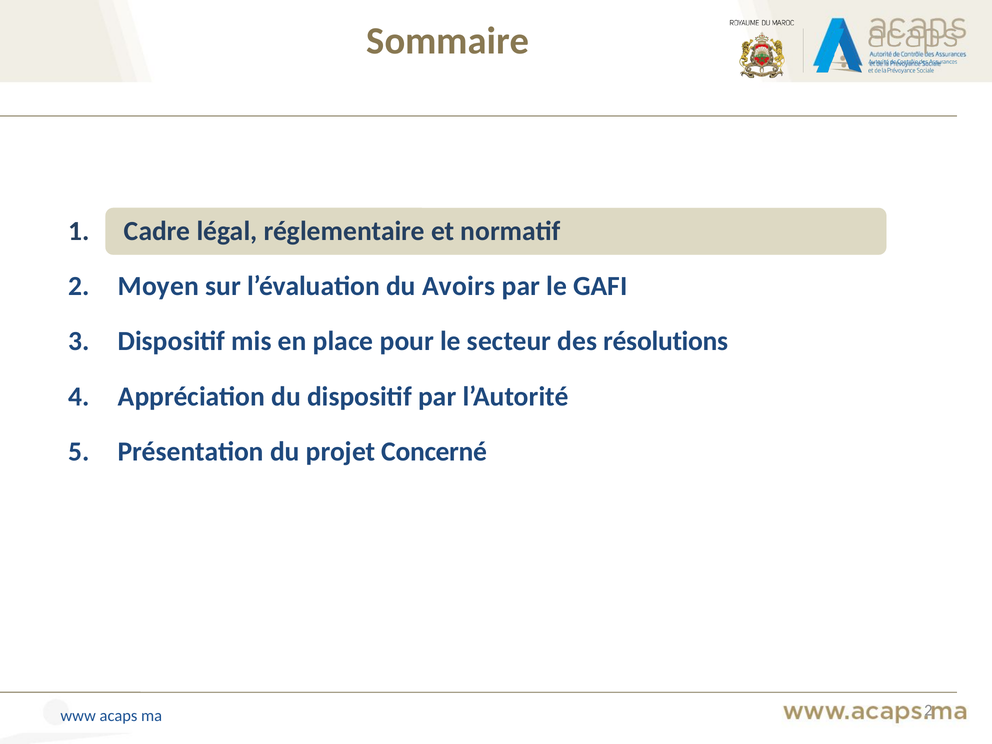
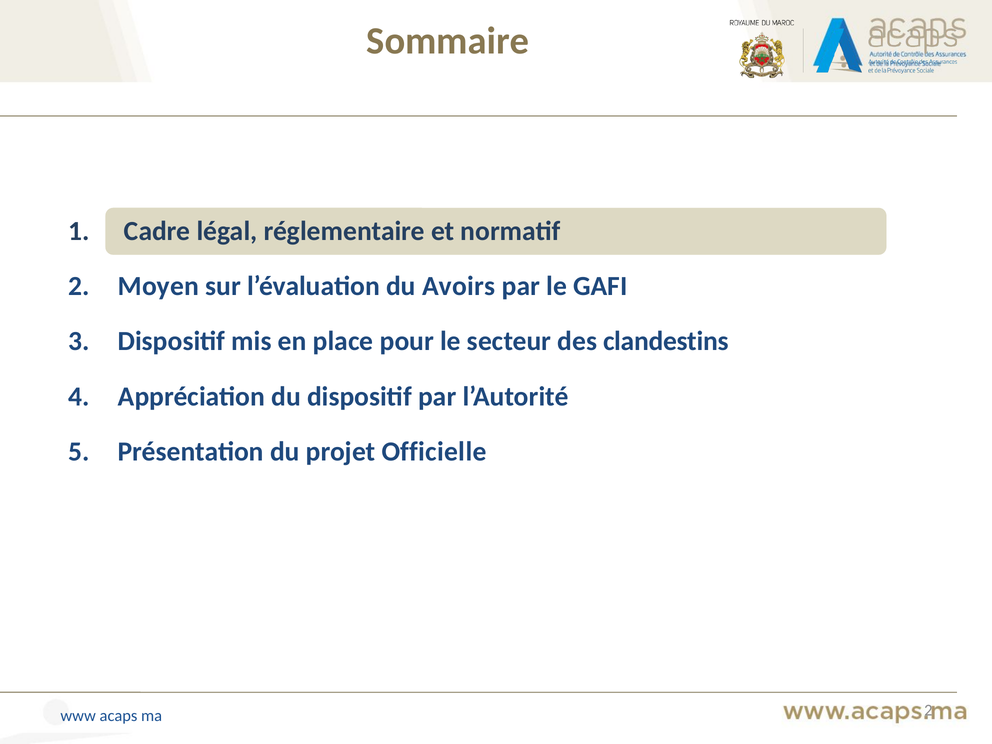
résolutions: résolutions -> clandestins
Concerné: Concerné -> Officielle
